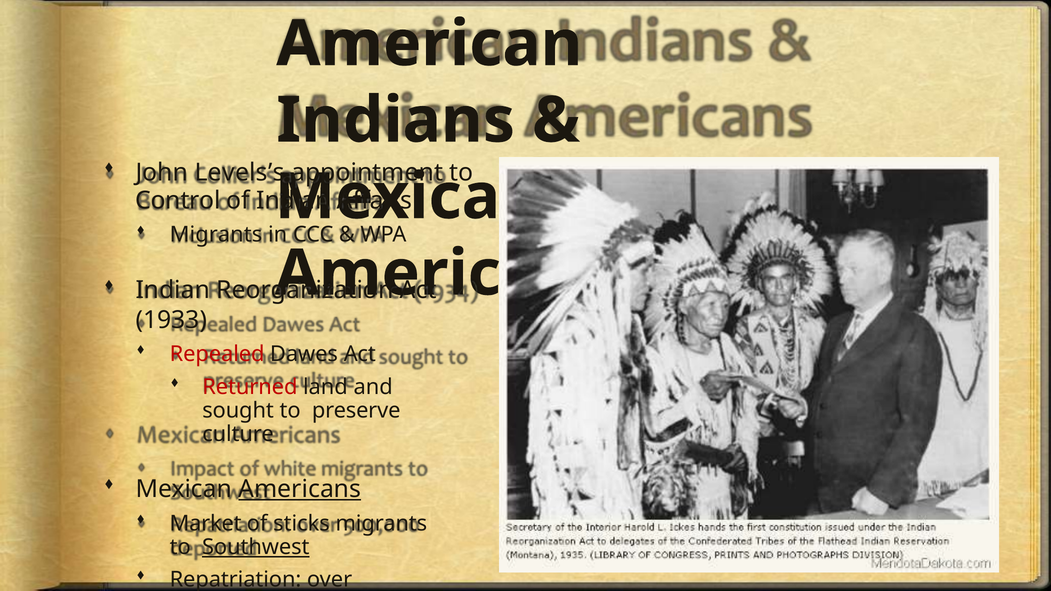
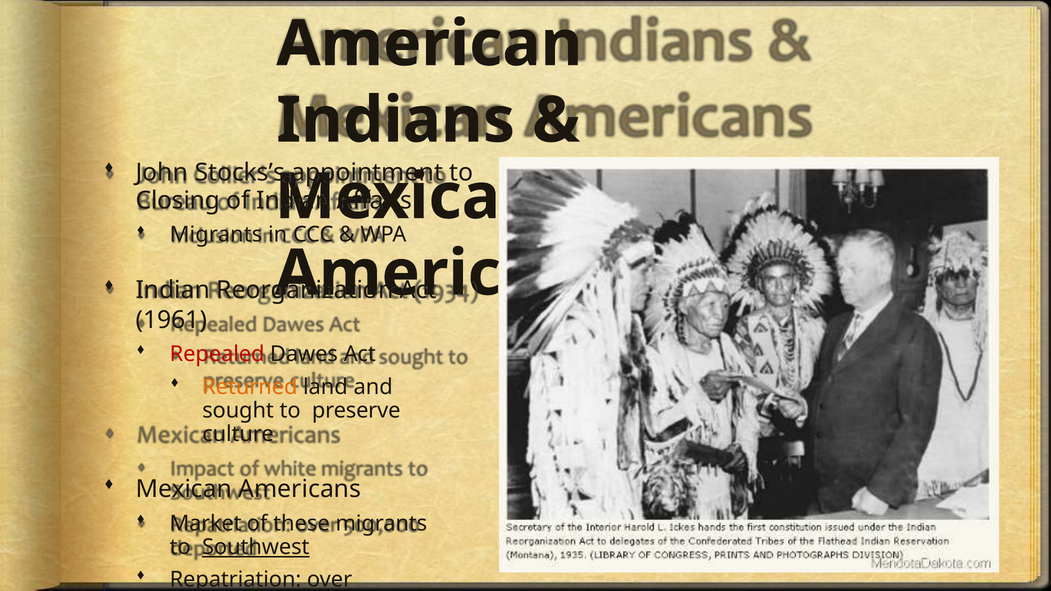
Levels’s: Levels’s -> Stocks’s
Control: Control -> Closing
1933: 1933 -> 1961
Returned colour: red -> orange
Americans at (300, 489) underline: present -> none
sticks: sticks -> these
